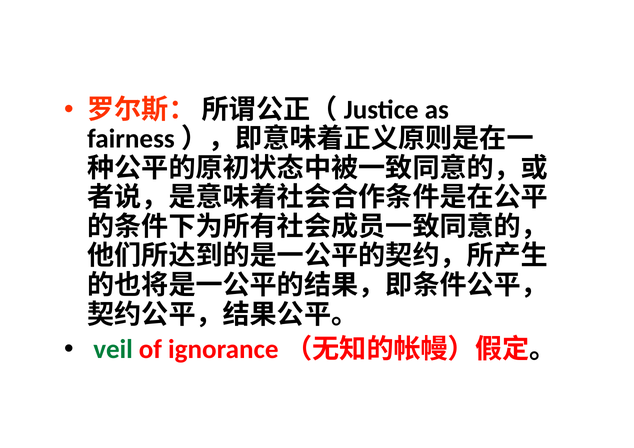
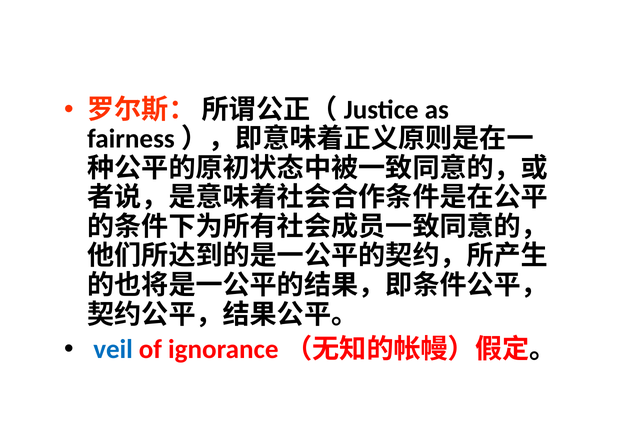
veil colour: green -> blue
